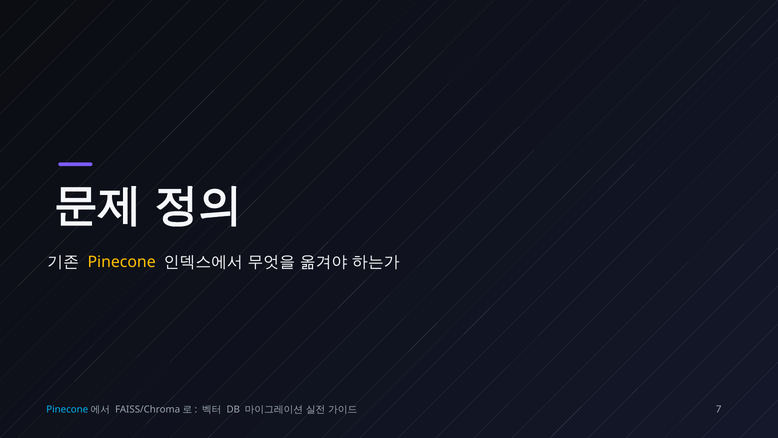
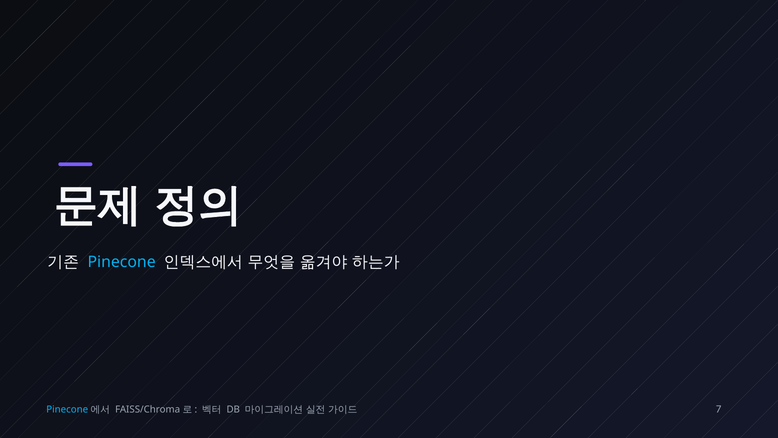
Pinecone at (122, 262) colour: yellow -> light blue
